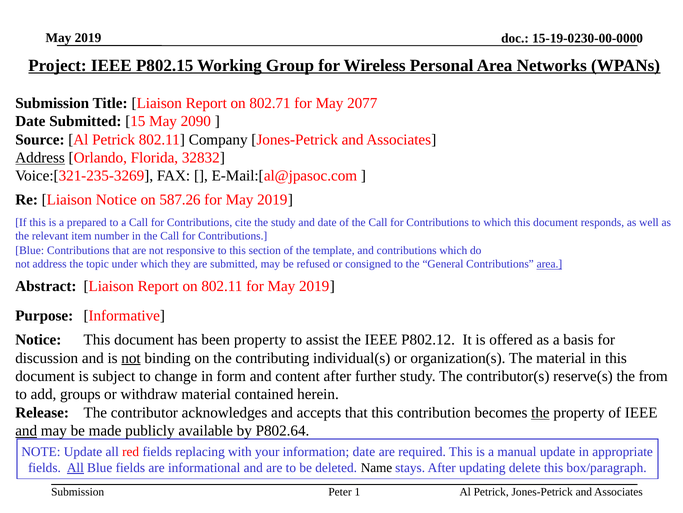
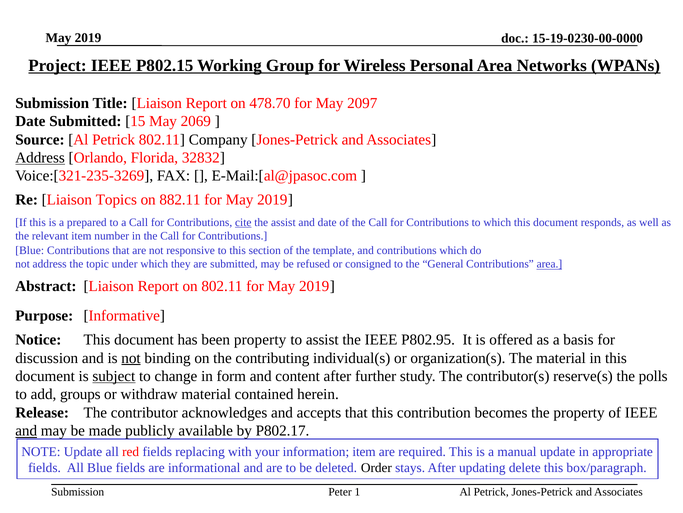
802.71: 802.71 -> 478.70
2077: 2077 -> 2097
2090: 2090 -> 2069
Liaison Notice: Notice -> Topics
587.26: 587.26 -> 882.11
cite underline: none -> present
the study: study -> assist
P802.12: P802.12 -> P802.95
subject underline: none -> present
from: from -> polls
the at (540, 412) underline: present -> none
P802.64: P802.64 -> P802.17
information date: date -> item
All at (75, 467) underline: present -> none
Name: Name -> Order
